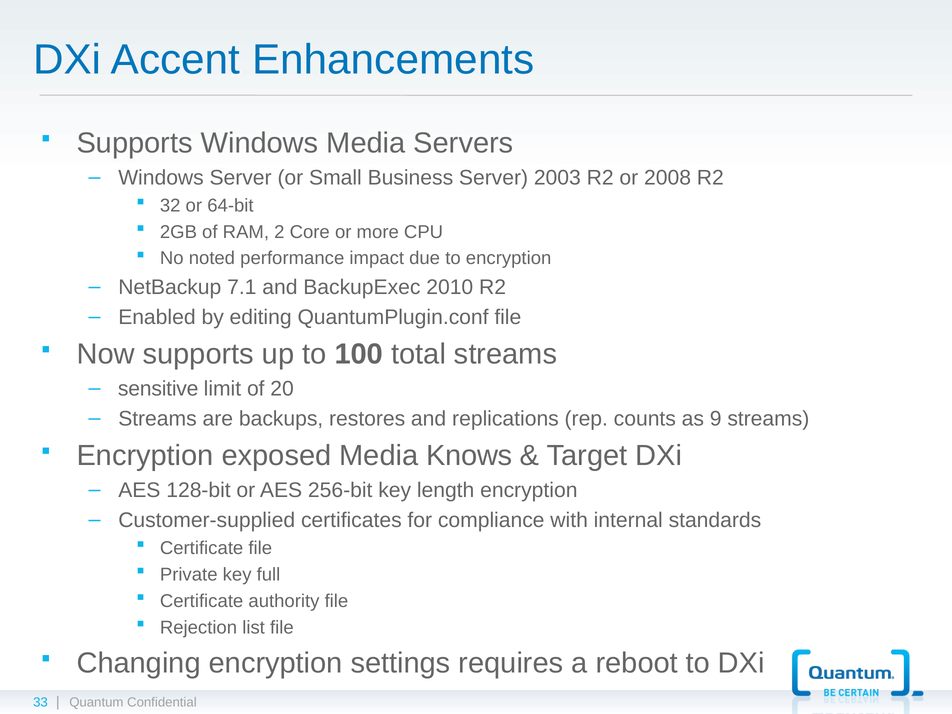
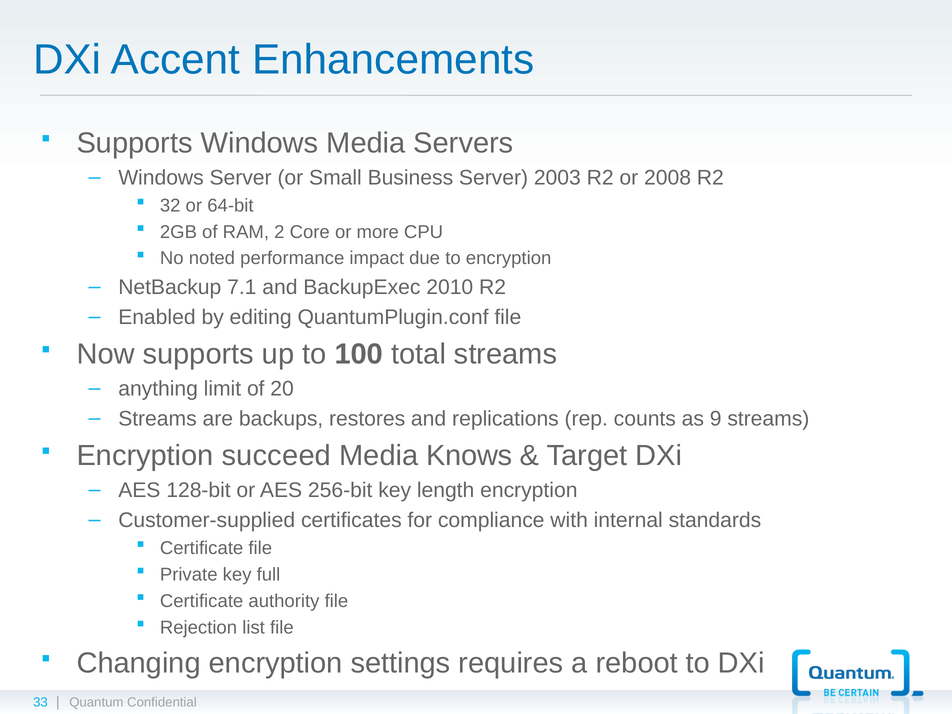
sensitive: sensitive -> anything
exposed: exposed -> succeed
